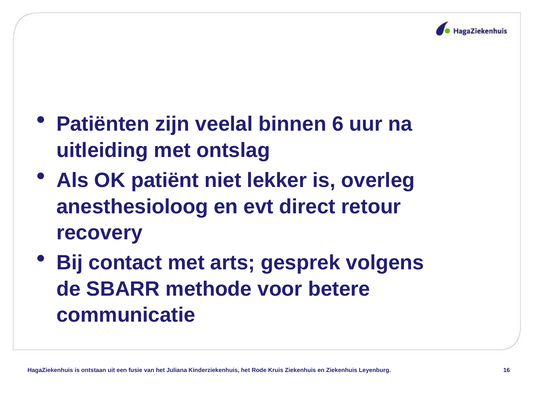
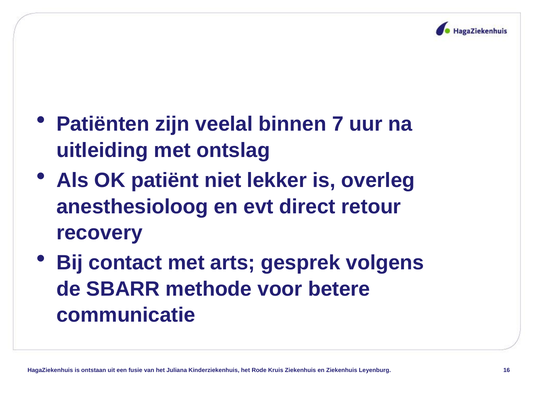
6: 6 -> 7
